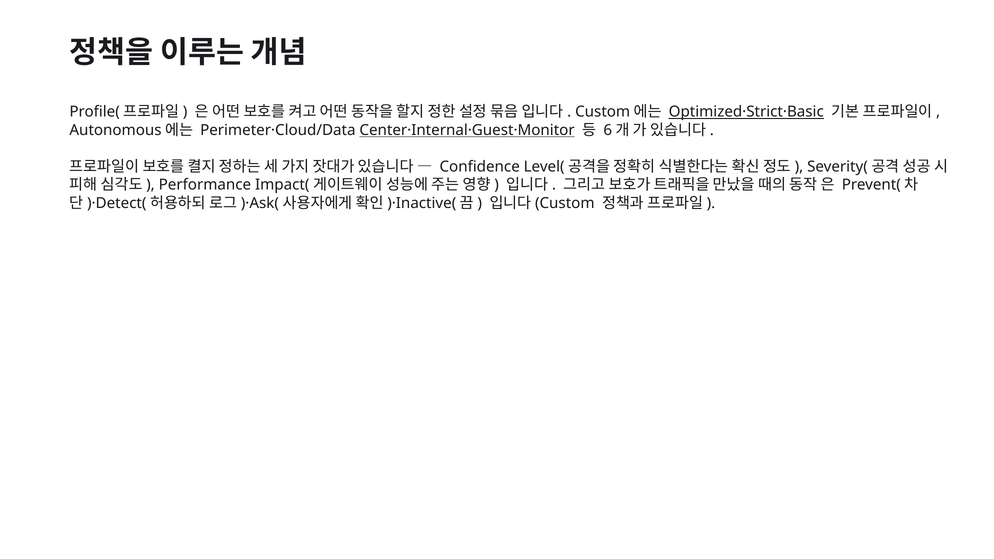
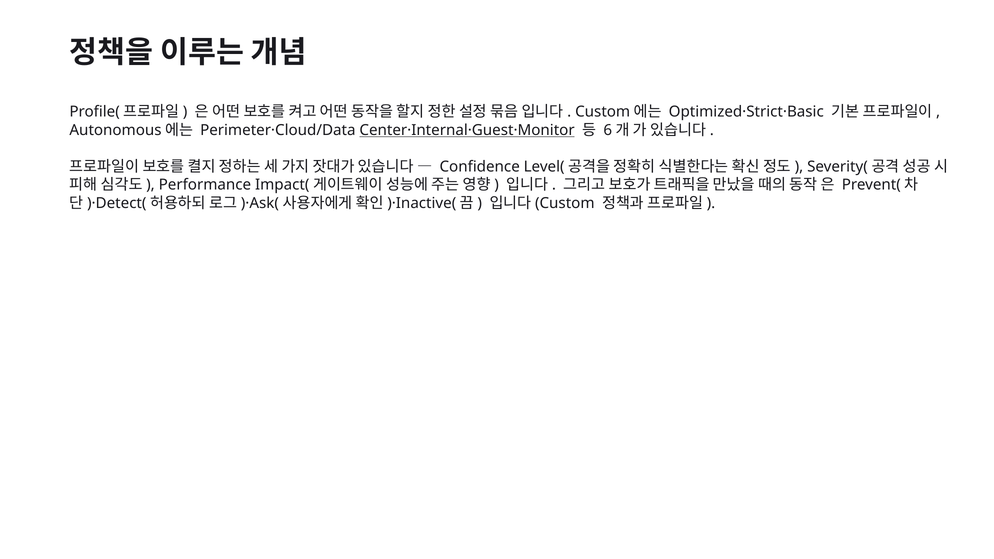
Optimized·Strict·Basic underline: present -> none
